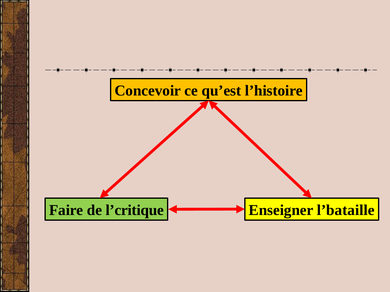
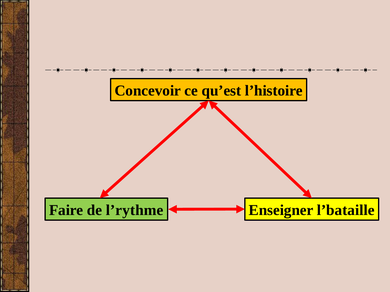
l’critique: l’critique -> l’rythme
